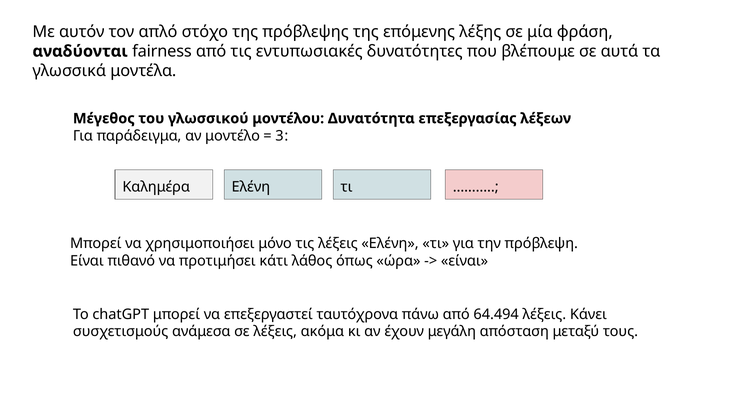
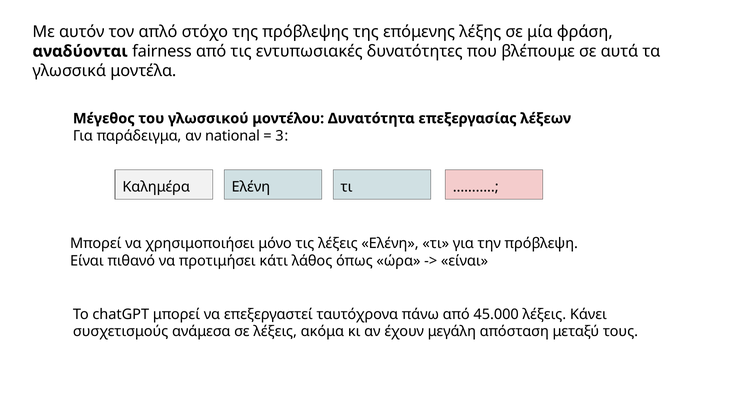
μοντέλο: μοντέλο -> national
64.494: 64.494 -> 45.000
